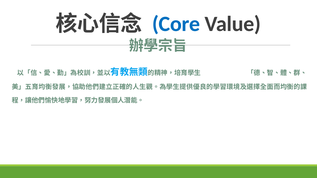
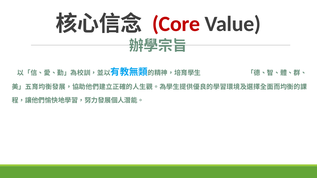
Core colour: blue -> red
